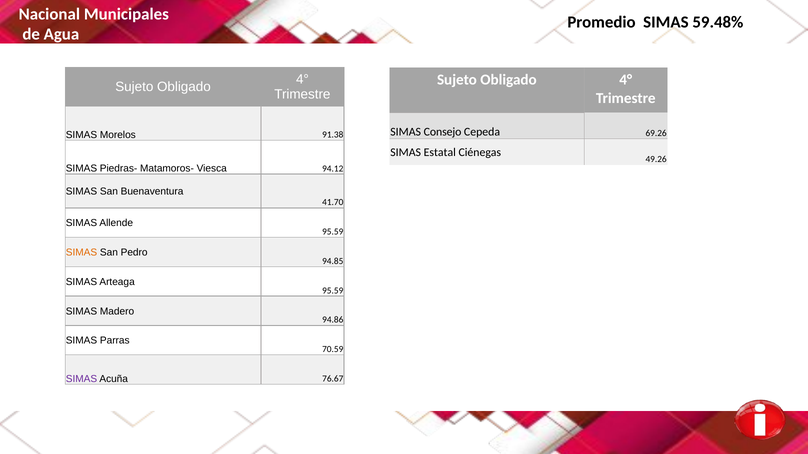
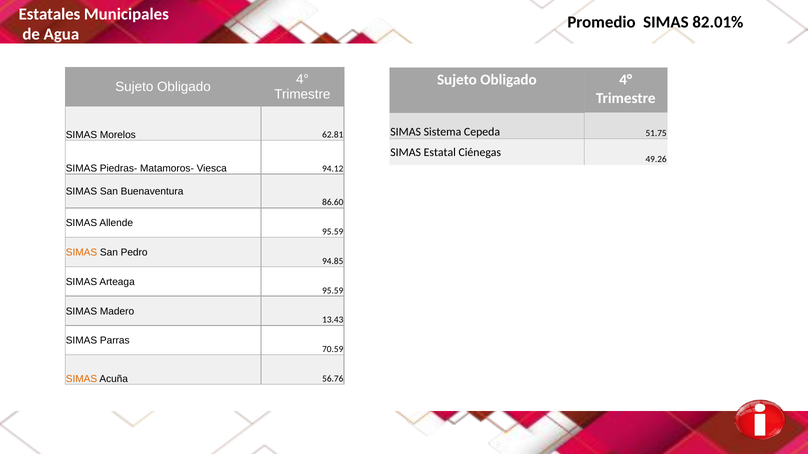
Nacional: Nacional -> Estatales
59.48%: 59.48% -> 82.01%
Consejo: Consejo -> Sistema
69.26: 69.26 -> 51.75
91.38: 91.38 -> 62.81
41.70: 41.70 -> 86.60
94.86: 94.86 -> 13.43
SIMAS at (81, 379) colour: purple -> orange
76.67: 76.67 -> 56.76
